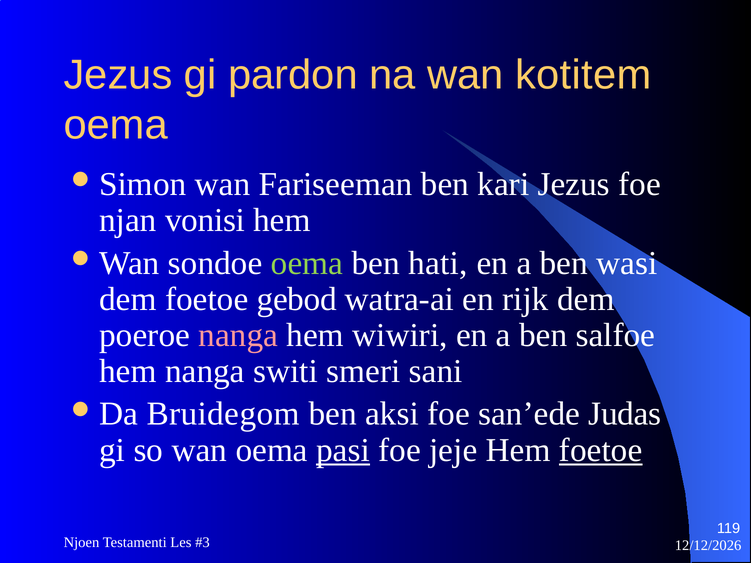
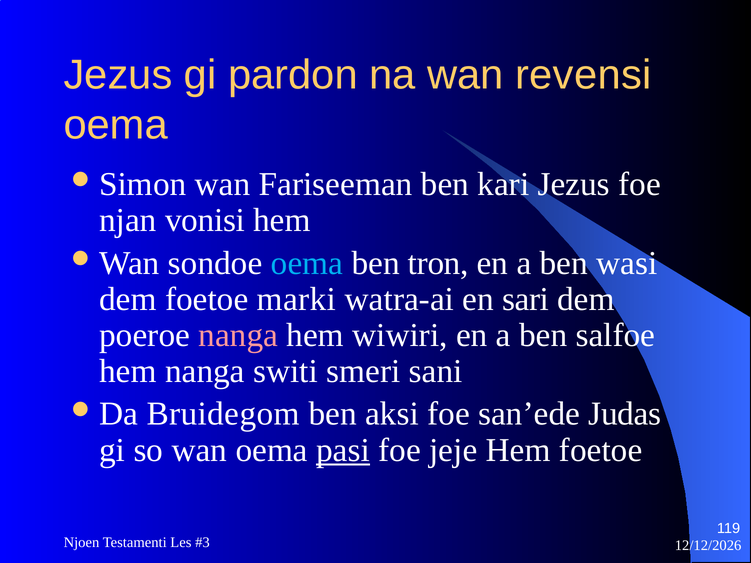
kotitem: kotitem -> revensi
oema at (307, 263) colour: light green -> light blue
hati: hati -> tron
gebod: gebod -> marki
rijk: rijk -> sari
foetoe at (601, 450) underline: present -> none
